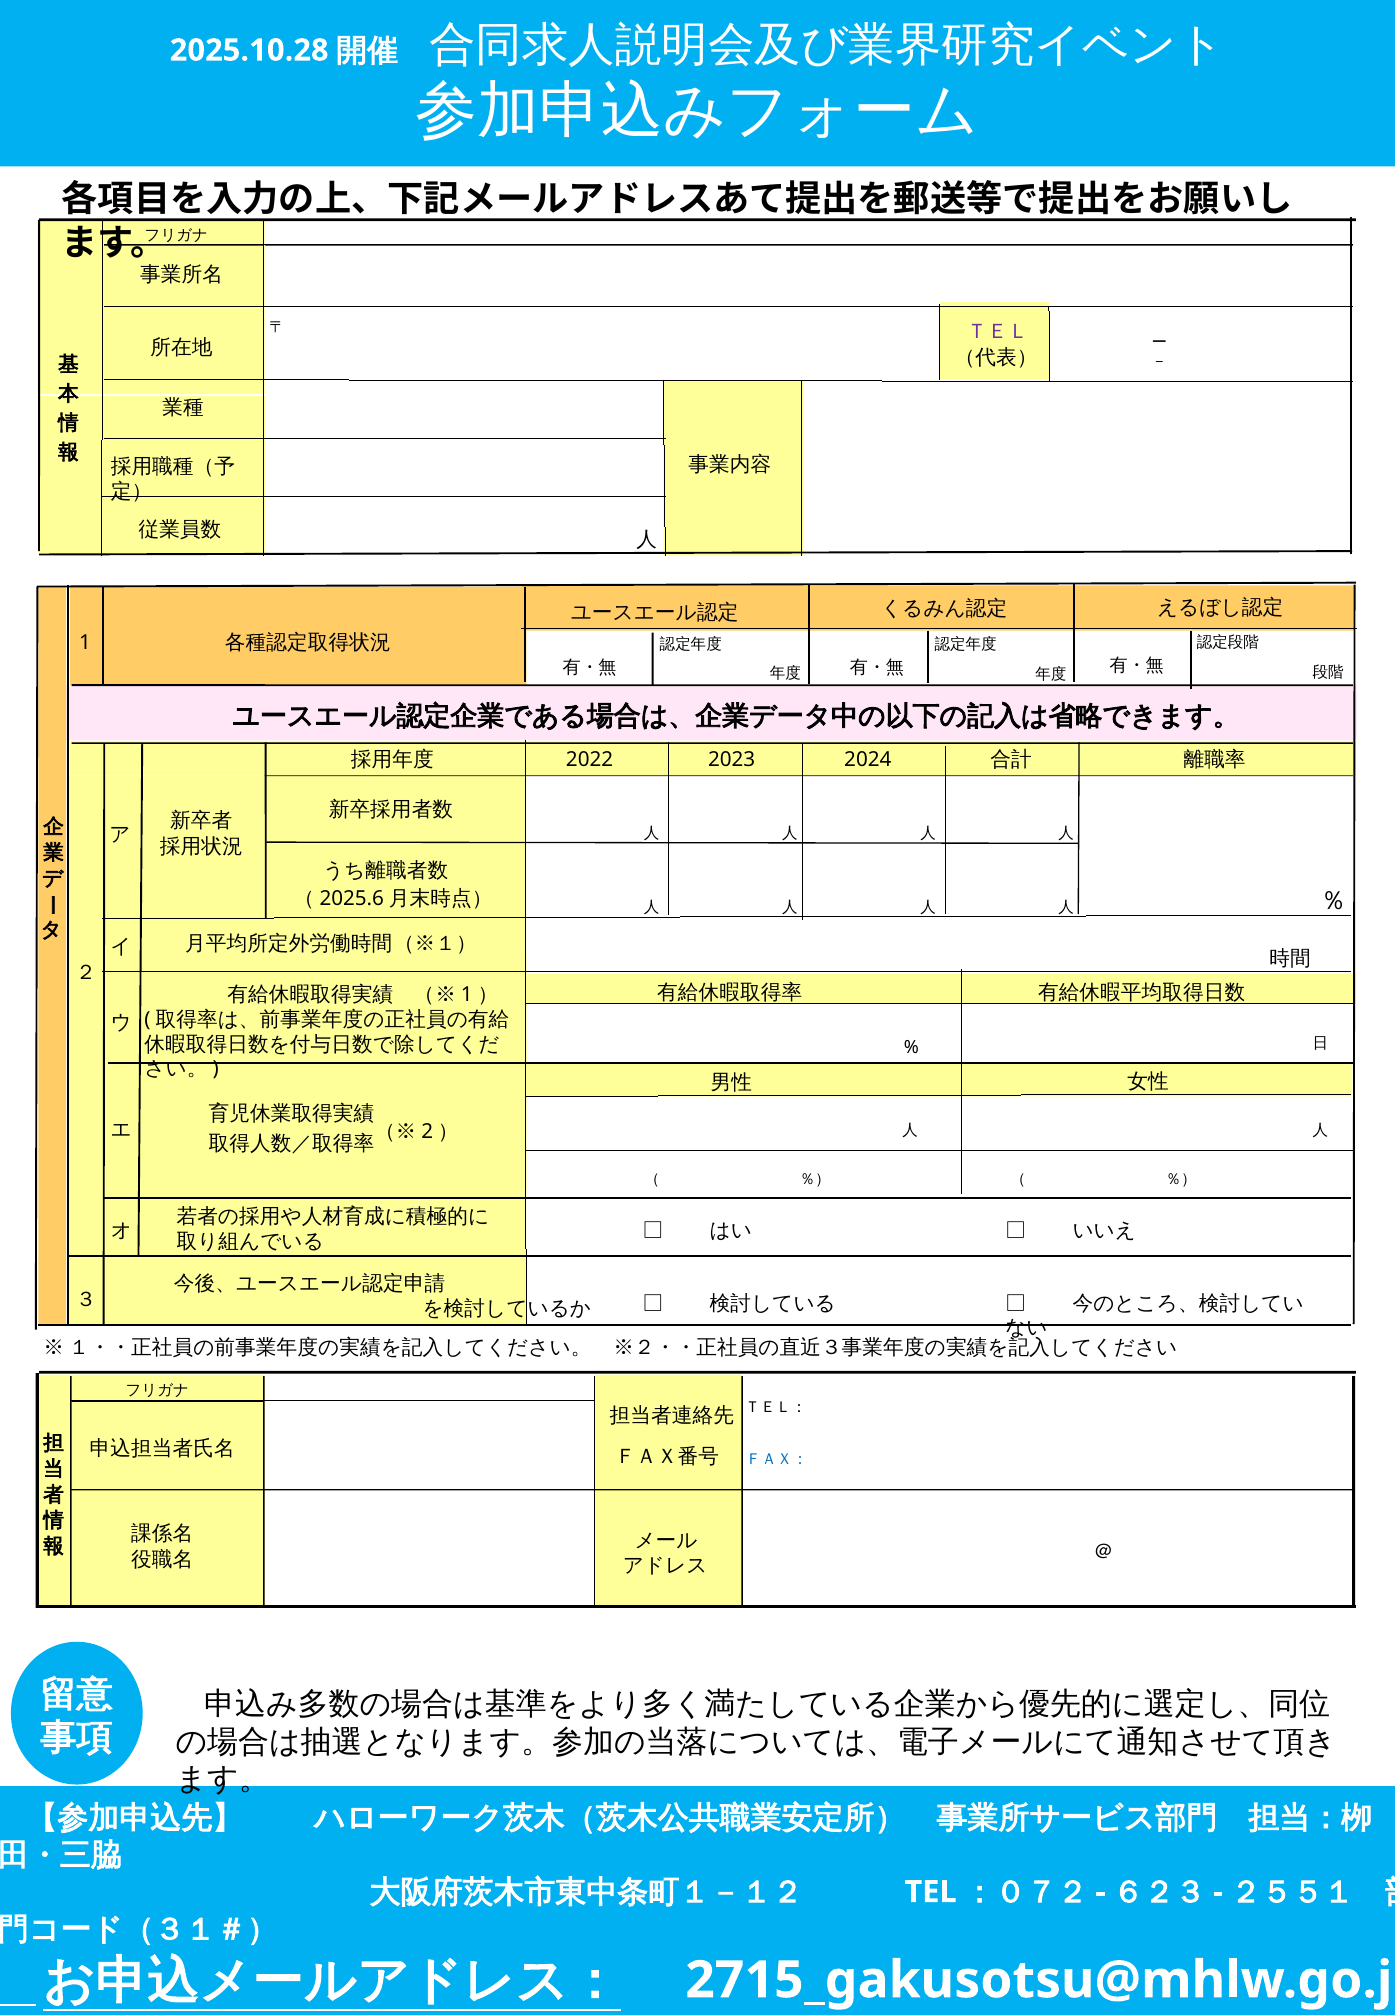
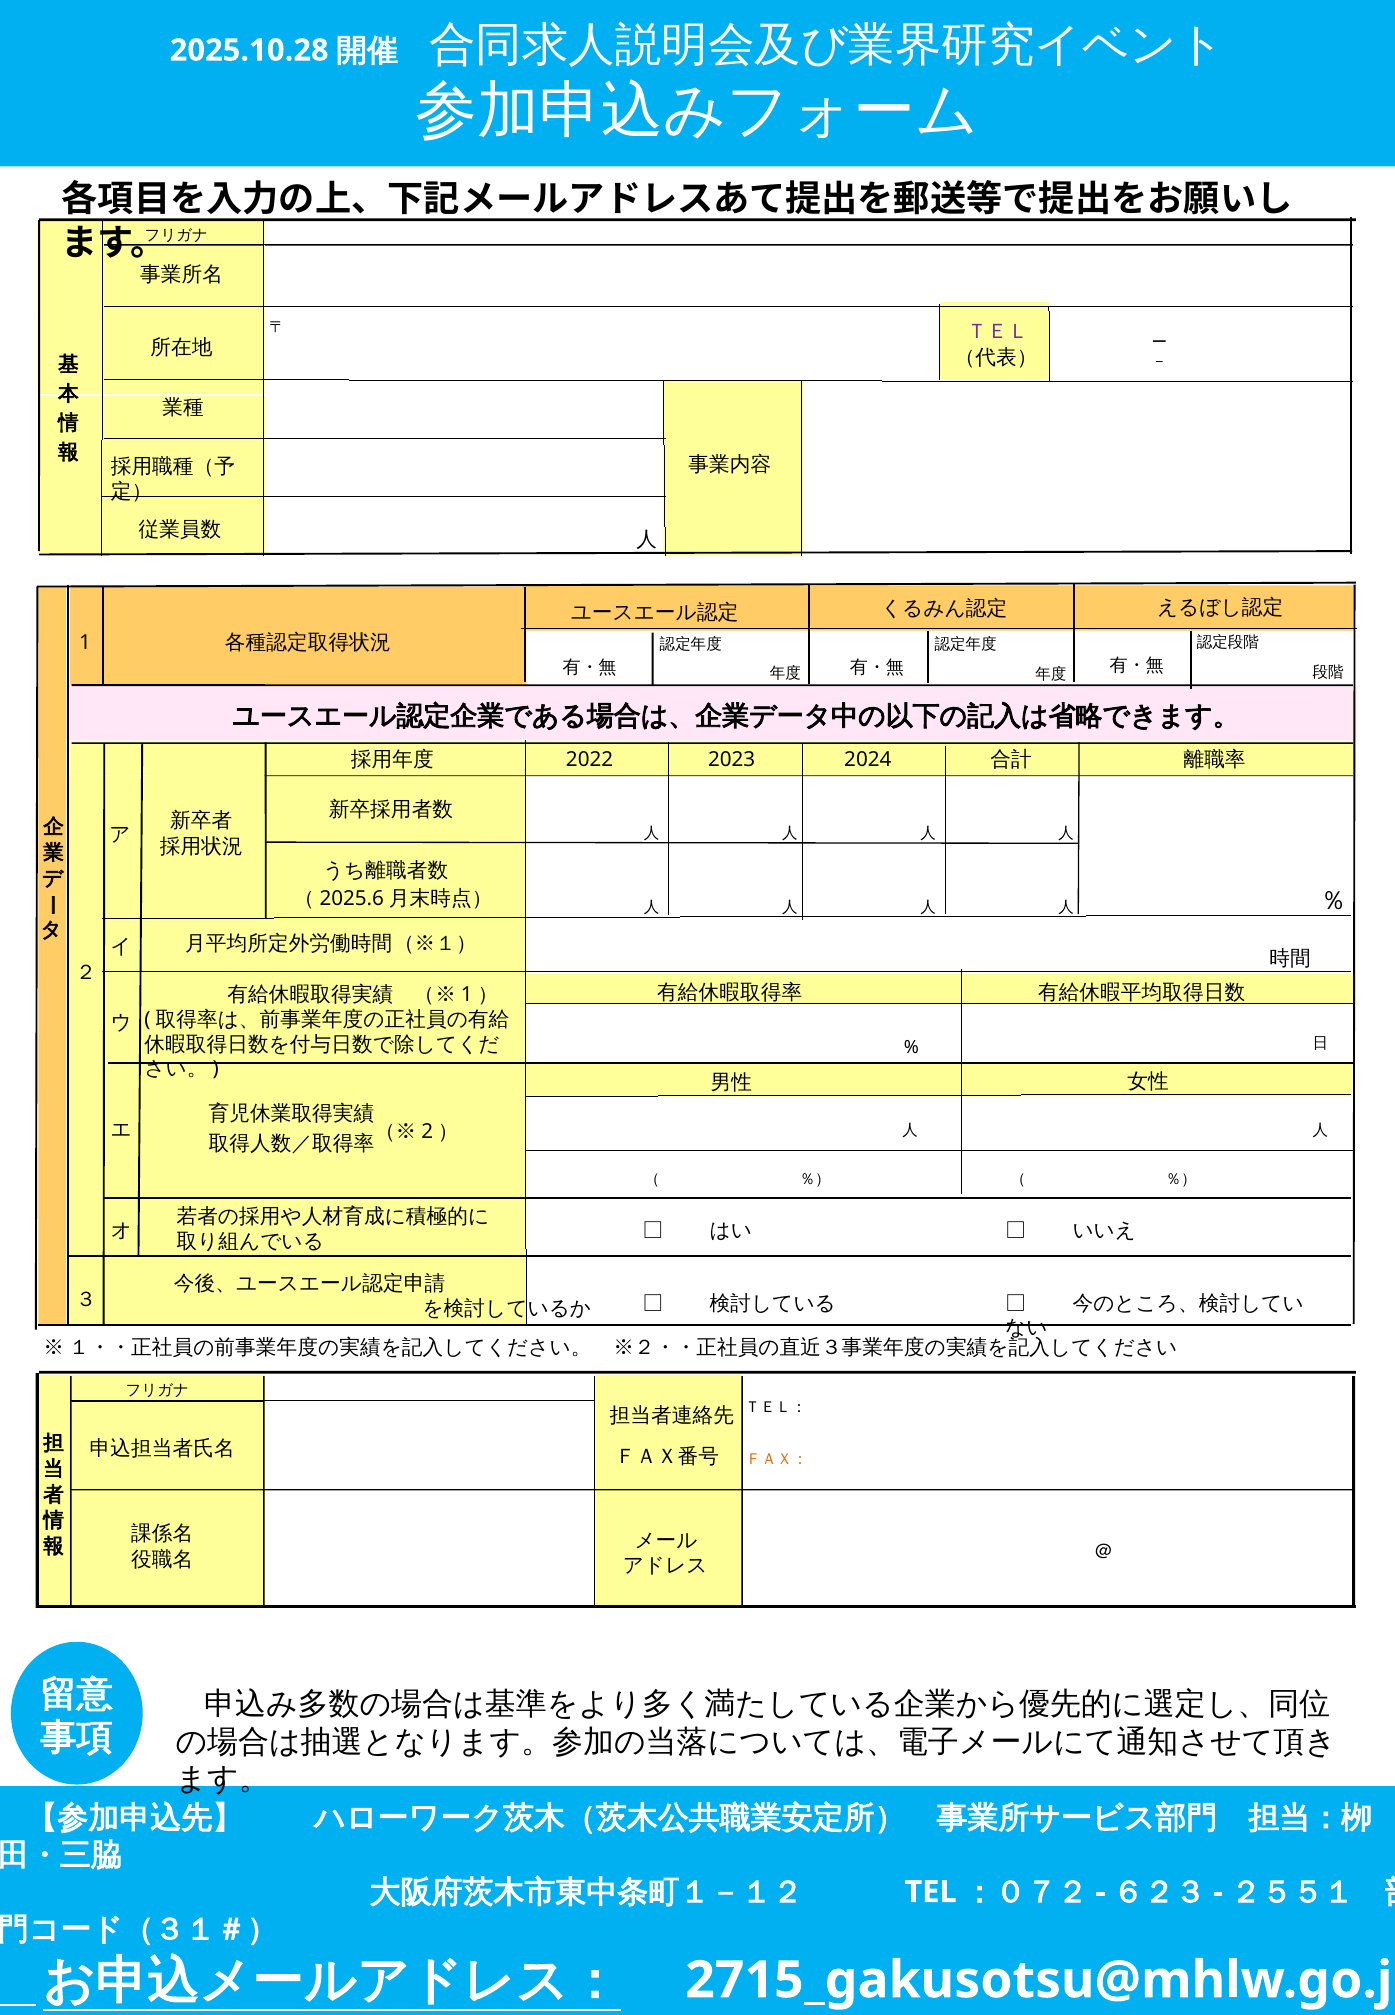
ＦＡＸ： colour: blue -> orange
